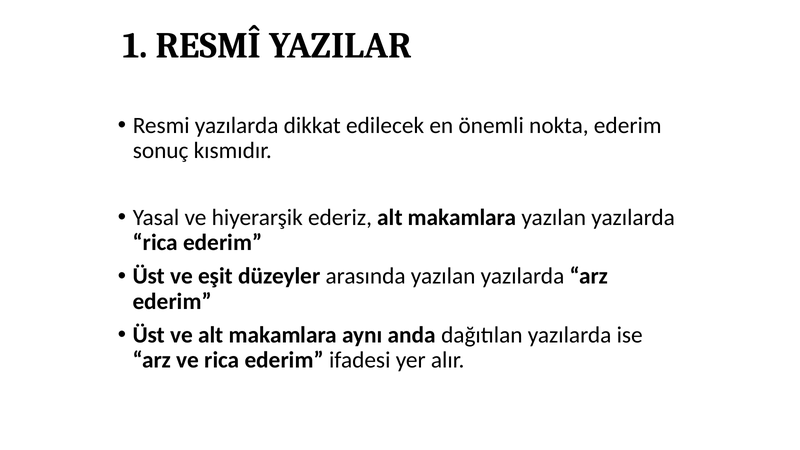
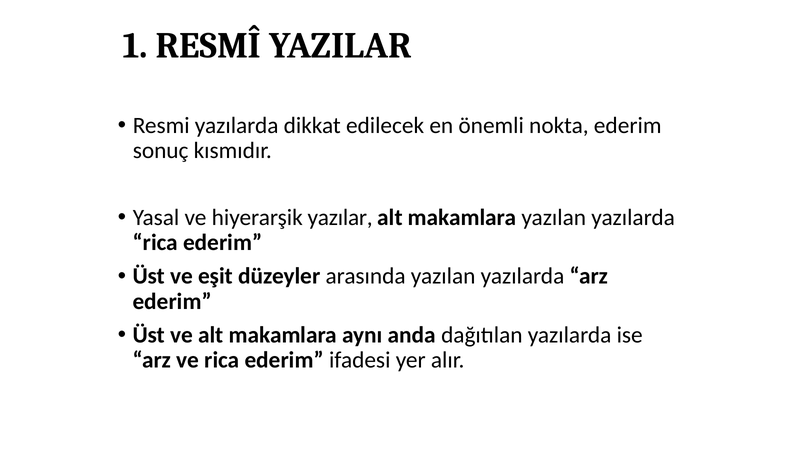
ederiz: ederiz -> yazılar
